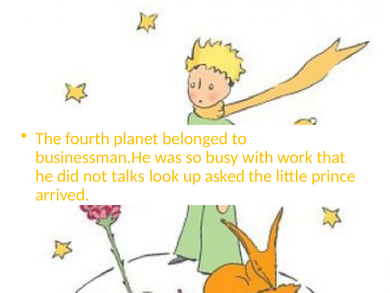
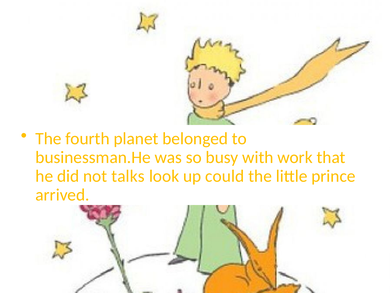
asked: asked -> could
